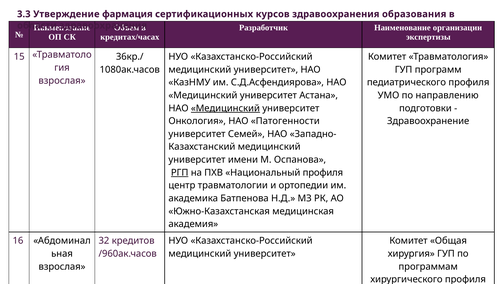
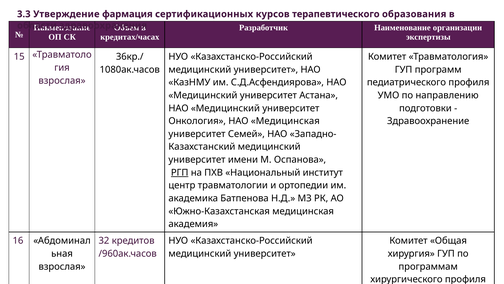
курсов здравоохранения: здравоохранения -> терапевтического
Медицинский at (225, 108) underline: present -> none
НАО Патогенности: Патогенности -> Медицинская
Национальный профиля: профиля -> институт
